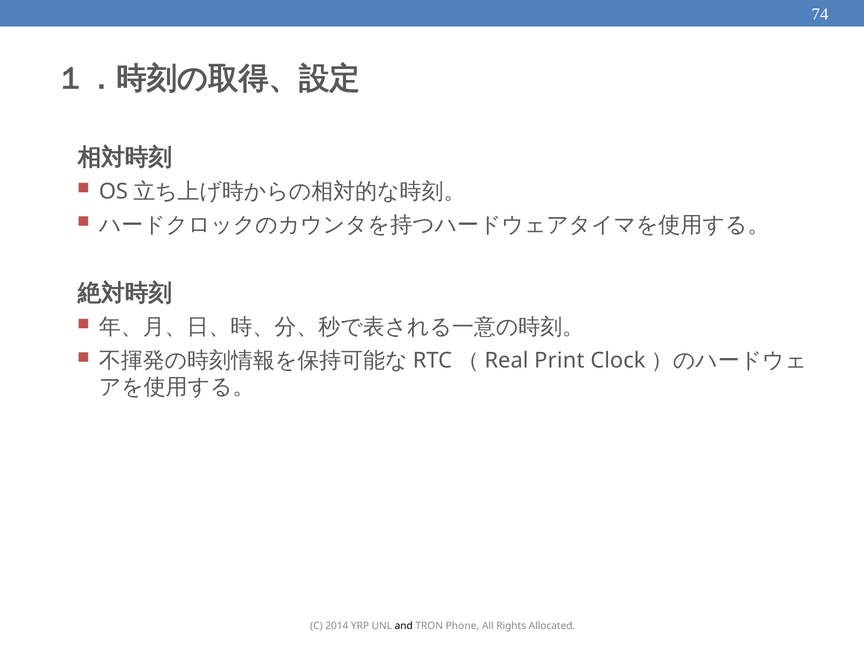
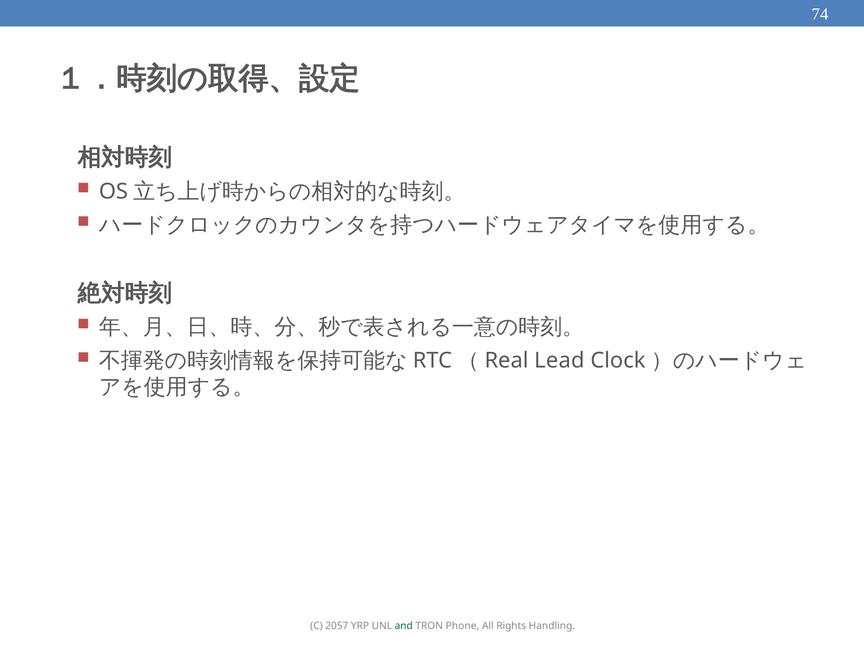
Print: Print -> Lead
2014: 2014 -> 2057
and colour: black -> green
Allocated: Allocated -> Handling
